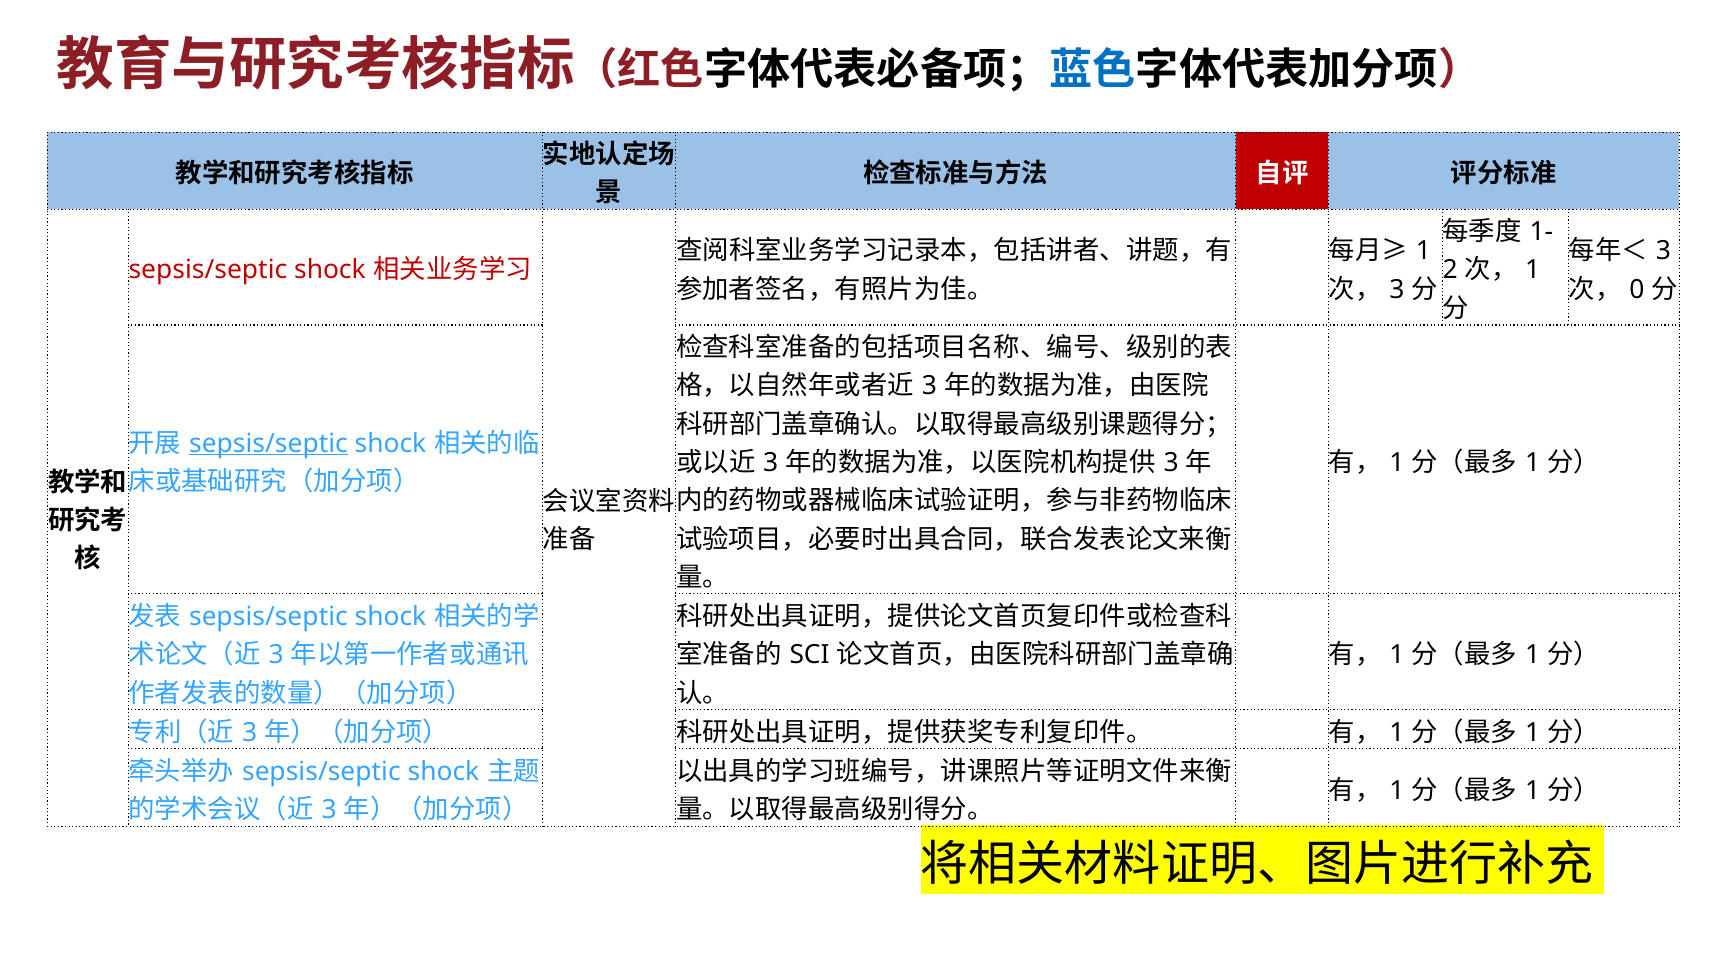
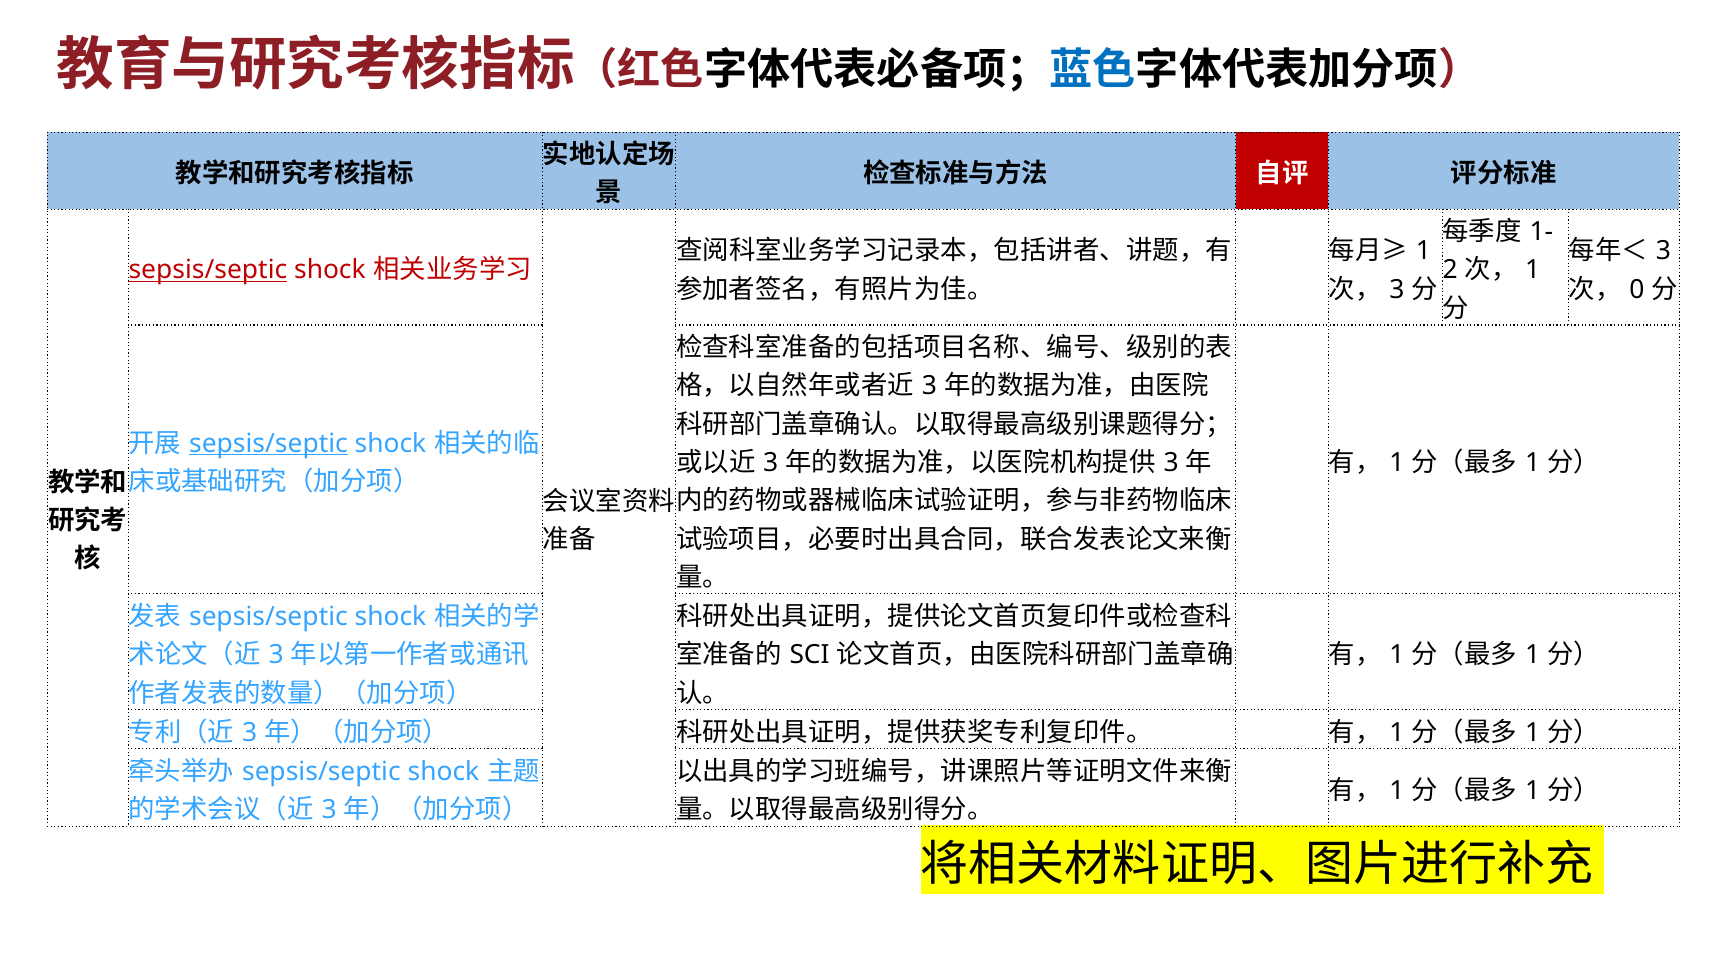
sepsis/septic at (208, 270) underline: none -> present
